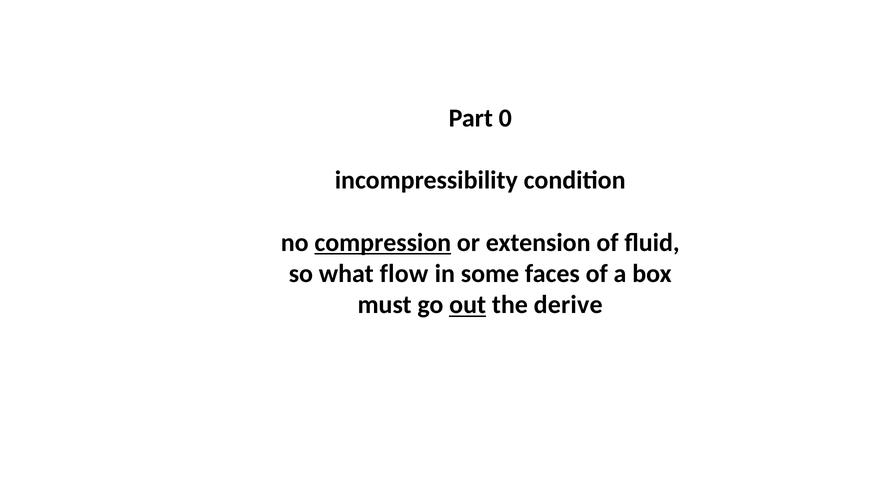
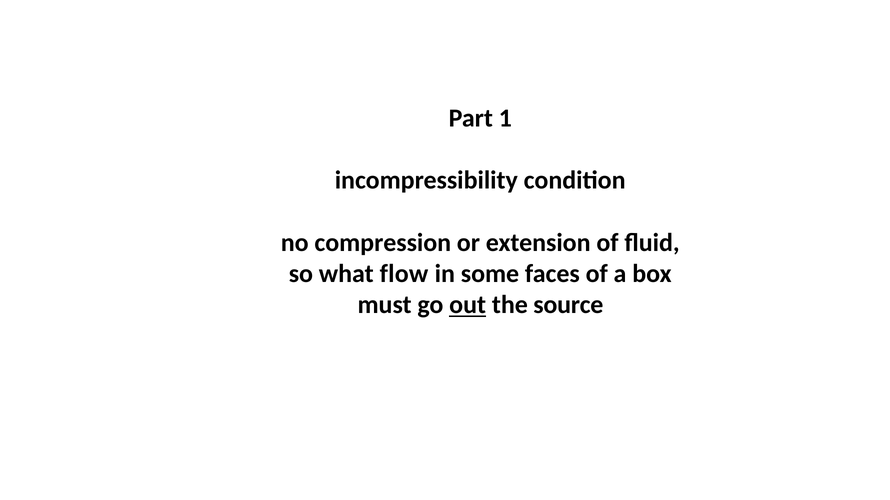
0: 0 -> 1
compression underline: present -> none
derive: derive -> source
